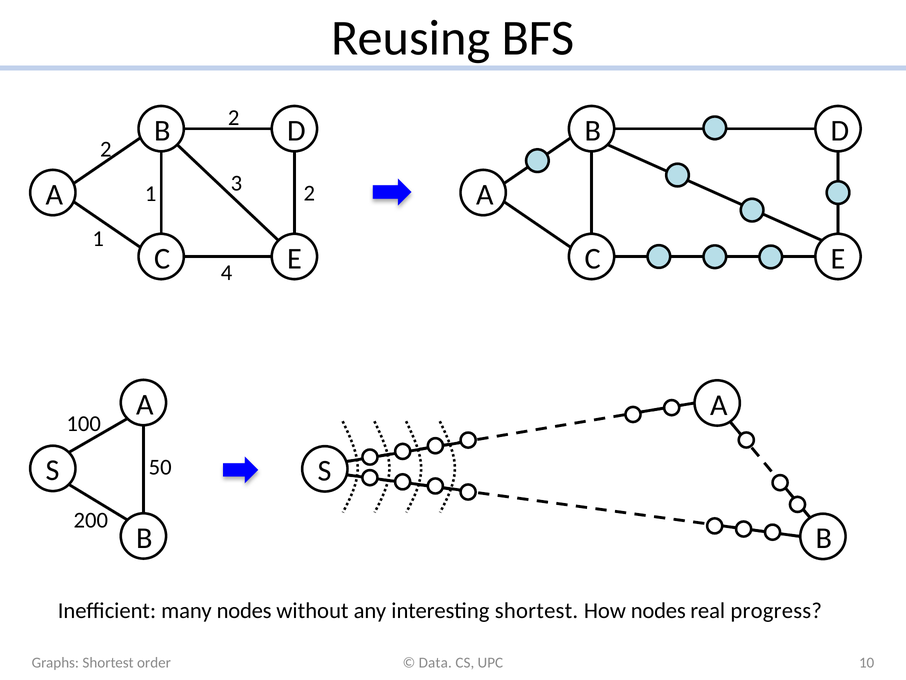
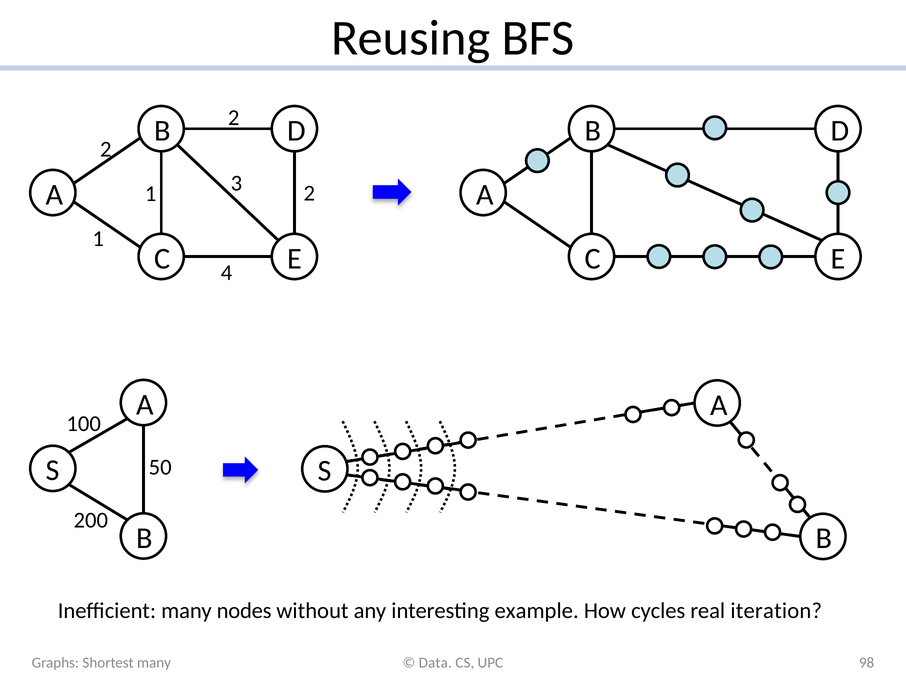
interesting shortest: shortest -> example
How nodes: nodes -> cycles
progress: progress -> iteration
10: 10 -> 98
Shortest order: order -> many
